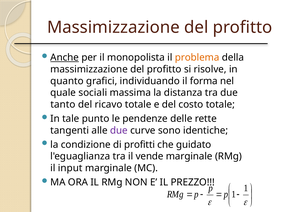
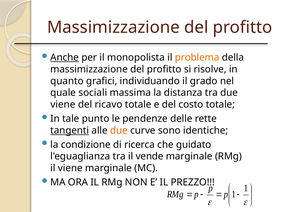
forma: forma -> grado
tanto at (63, 104): tanto -> viene
tangenti underline: none -> present
due at (119, 130) colour: purple -> orange
profitti: profitti -> ricerca
il input: input -> viene
